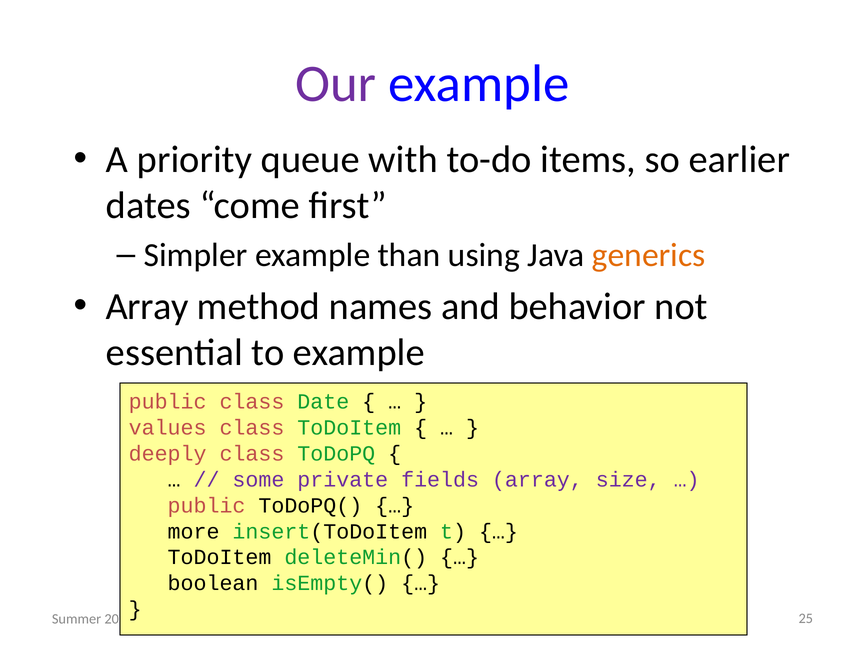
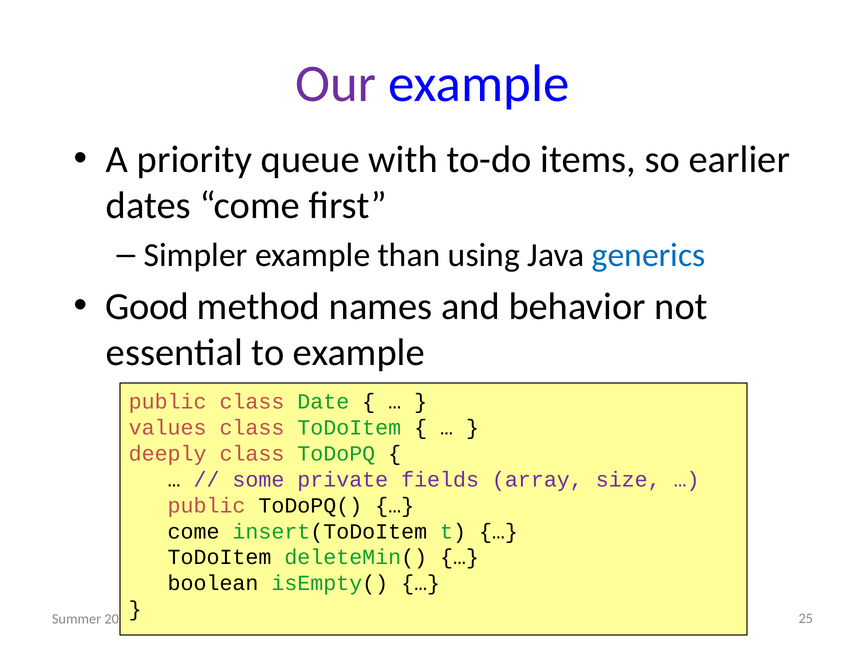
generics colour: orange -> blue
Array at (147, 307): Array -> Good
more at (194, 532): more -> come
